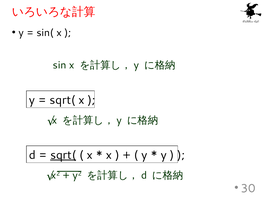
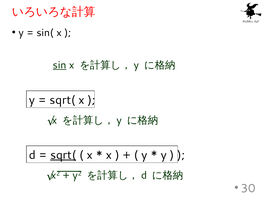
sin underline: none -> present
